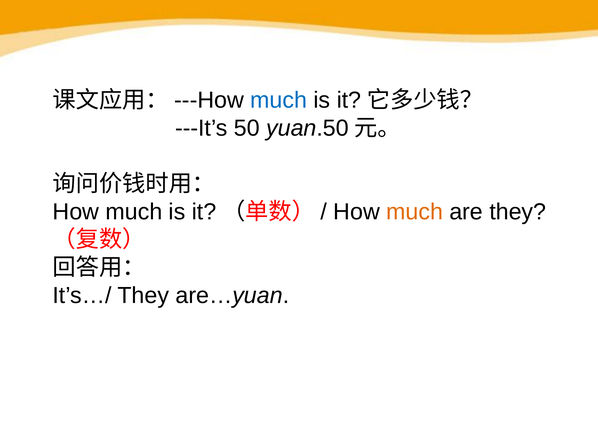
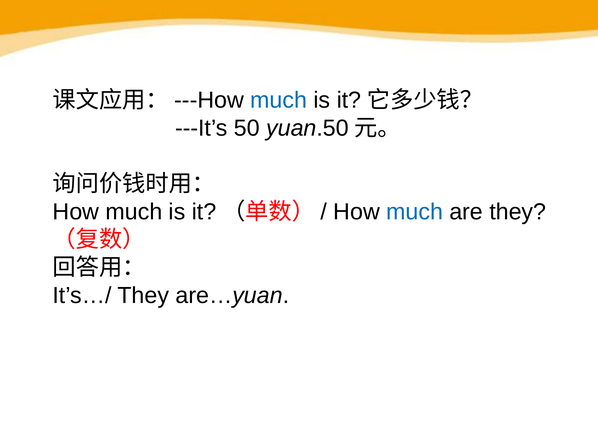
much at (415, 212) colour: orange -> blue
